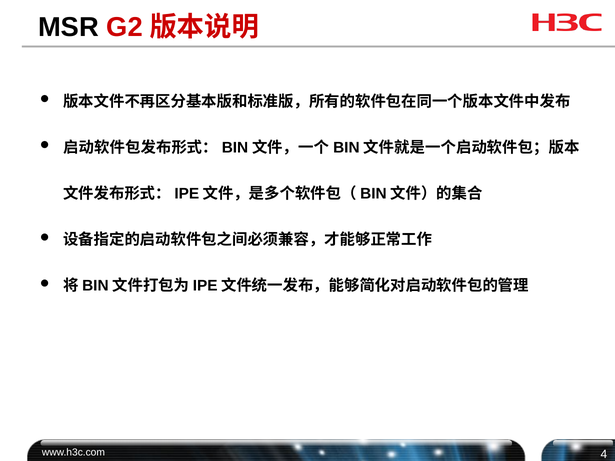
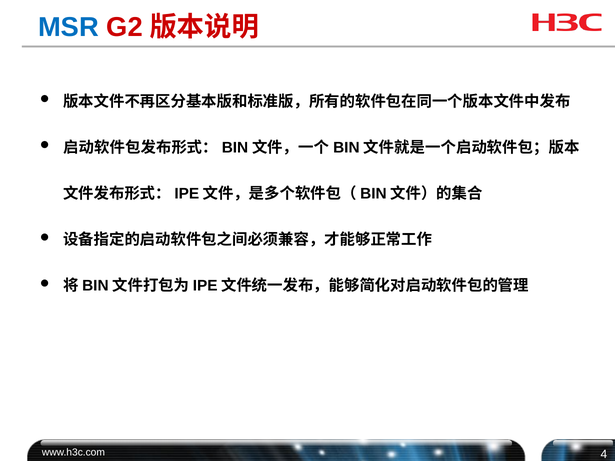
MSR colour: black -> blue
